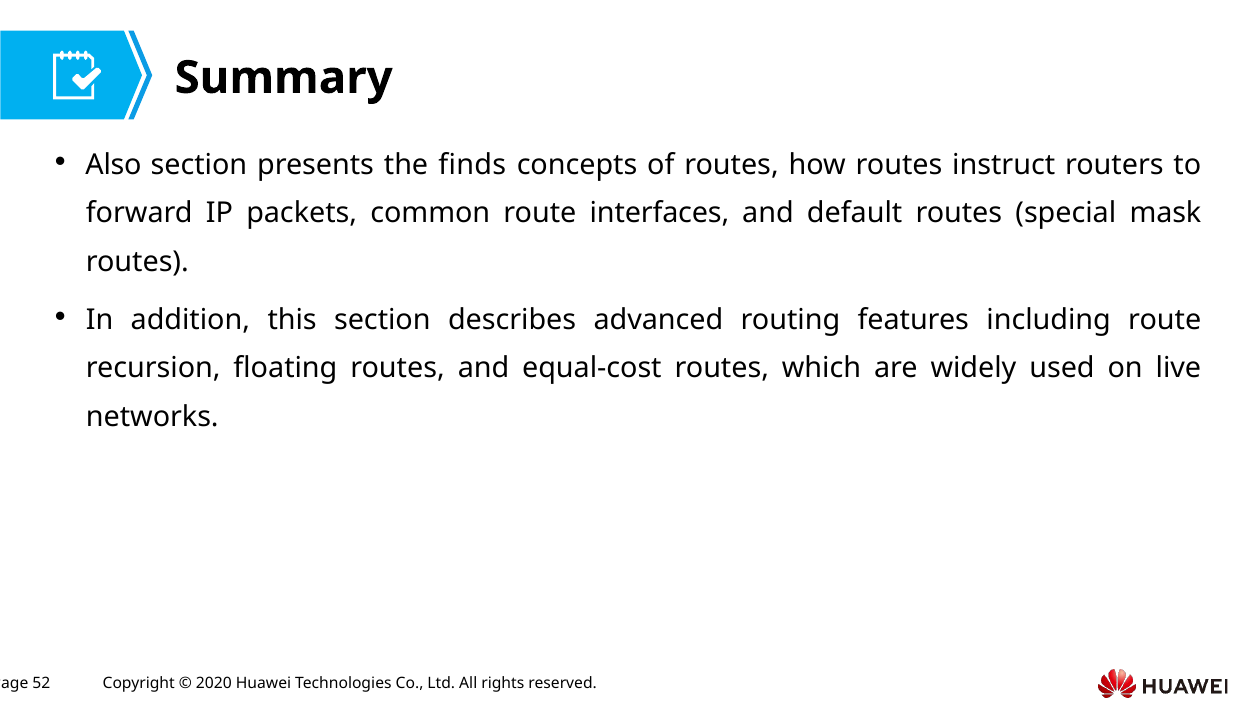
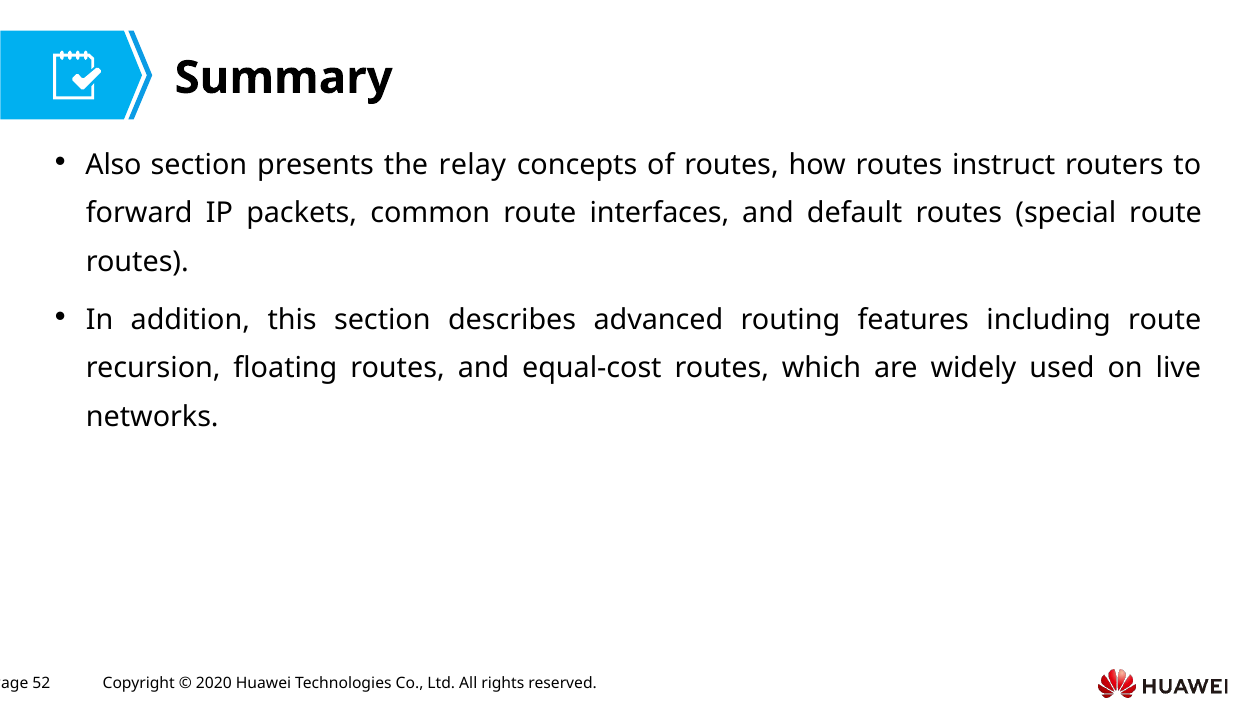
finds: finds -> relay
special mask: mask -> route
